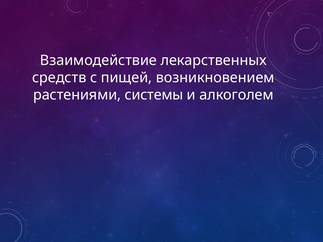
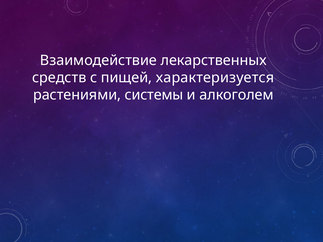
возникновением: возникновением -> характеризуется
